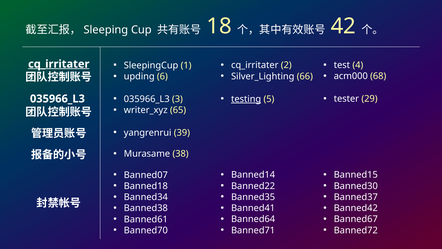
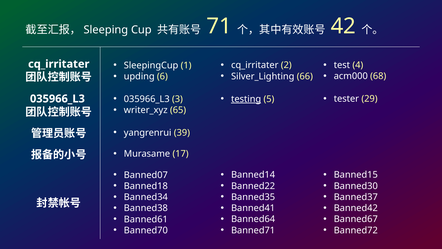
18: 18 -> 71
cq_irritater at (59, 64) underline: present -> none
38: 38 -> 17
